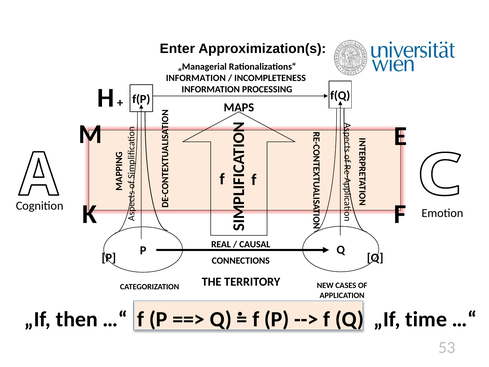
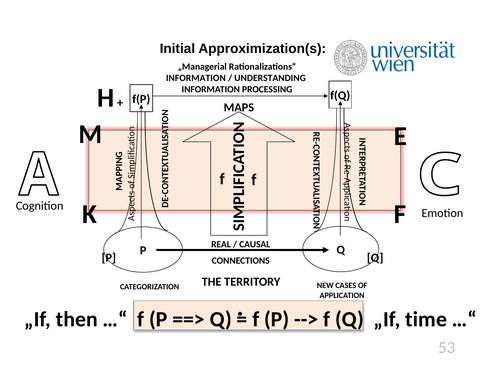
Enter: Enter -> Initial
INCOMPLETENESS: INCOMPLETENESS -> UNDERSTANDING
